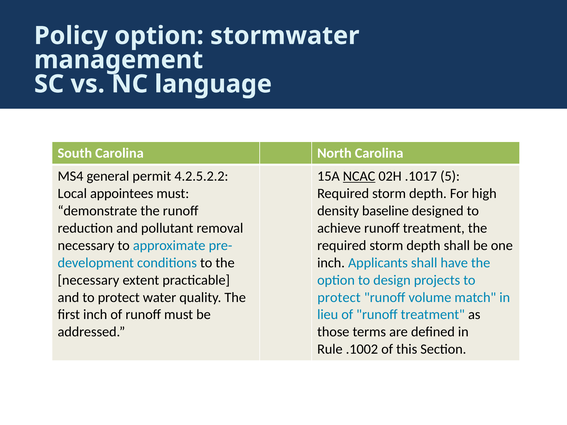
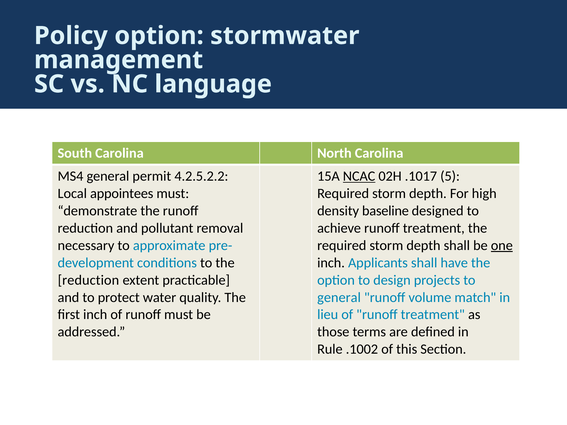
one underline: none -> present
necessary at (88, 280): necessary -> reduction
protect at (339, 298): protect -> general
